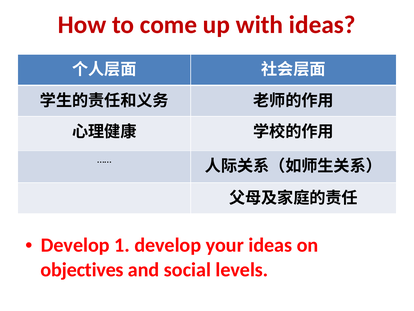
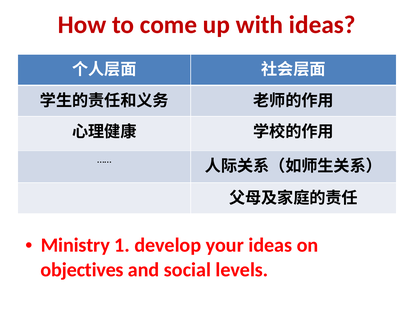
Develop at (75, 245): Develop -> Ministry
